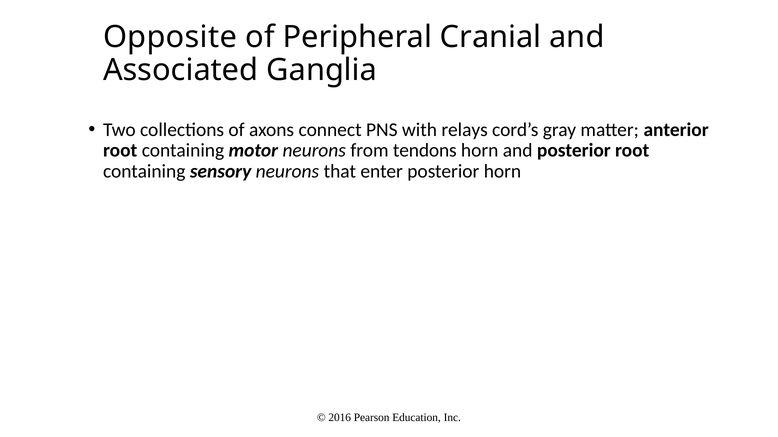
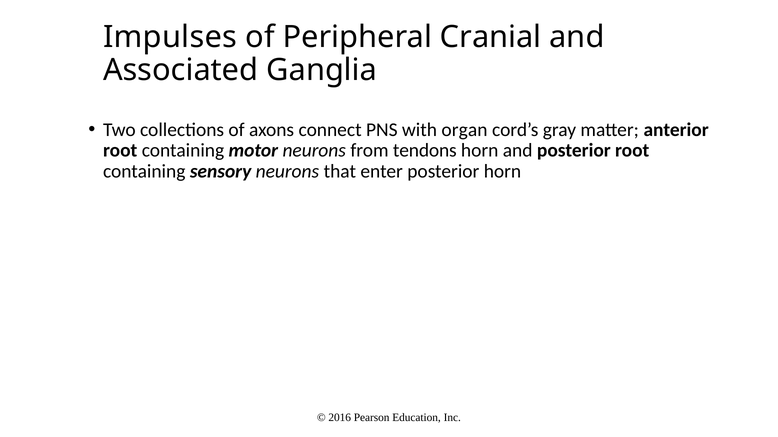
Opposite: Opposite -> Impulses
relays: relays -> organ
